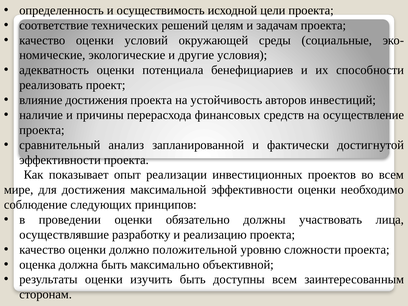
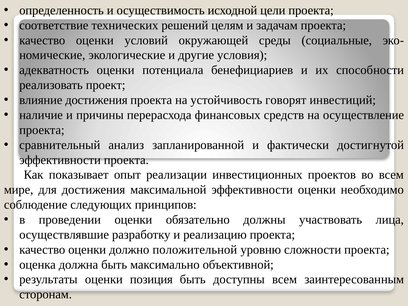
авторов: авторов -> говорят
изучить: изучить -> позиция
